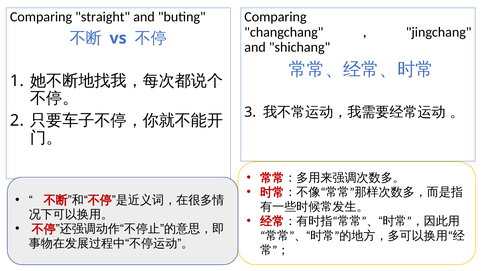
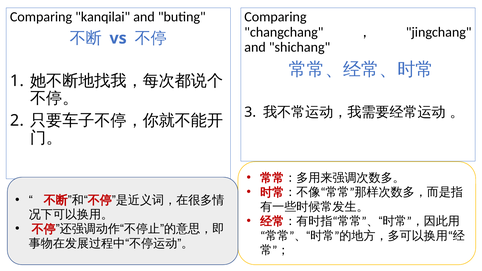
straight: straight -> kanqilai
